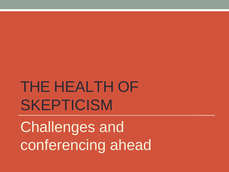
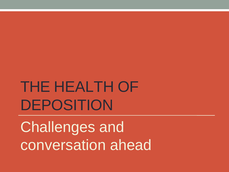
SKEPTICISM: SKEPTICISM -> DEPOSITION
conferencing: conferencing -> conversation
